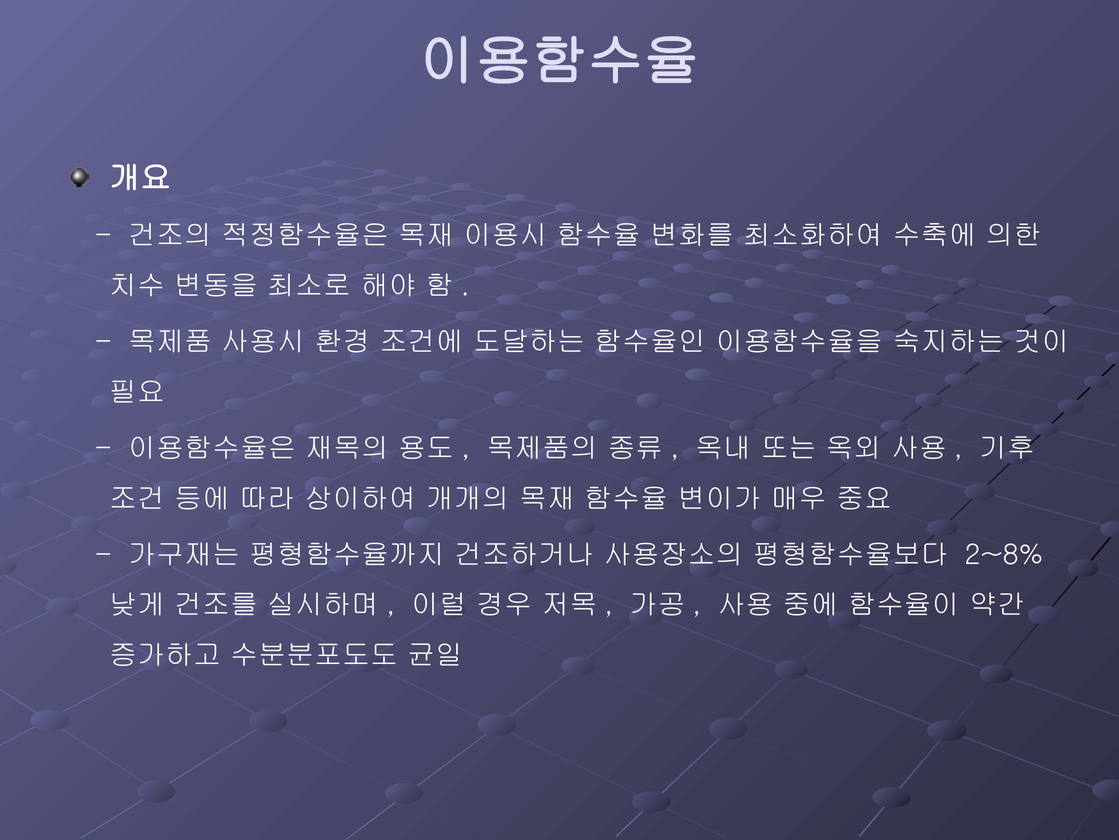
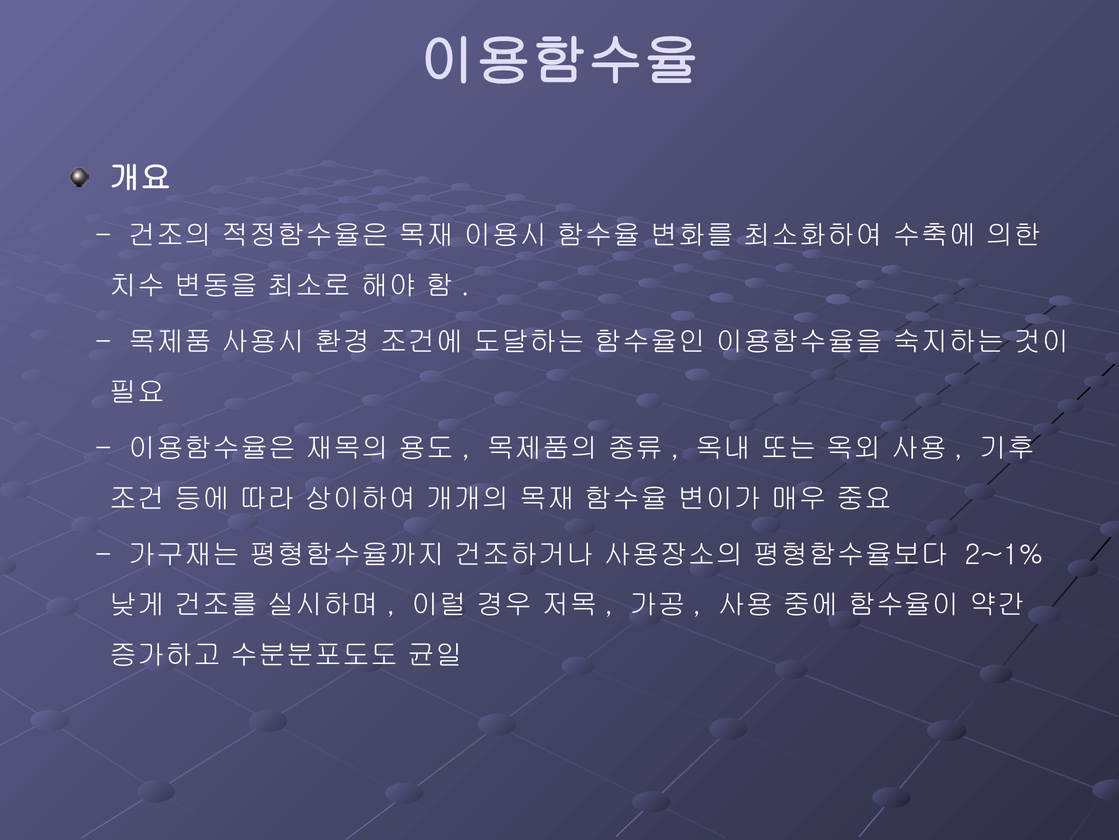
2~8%: 2~8% -> 2~1%
